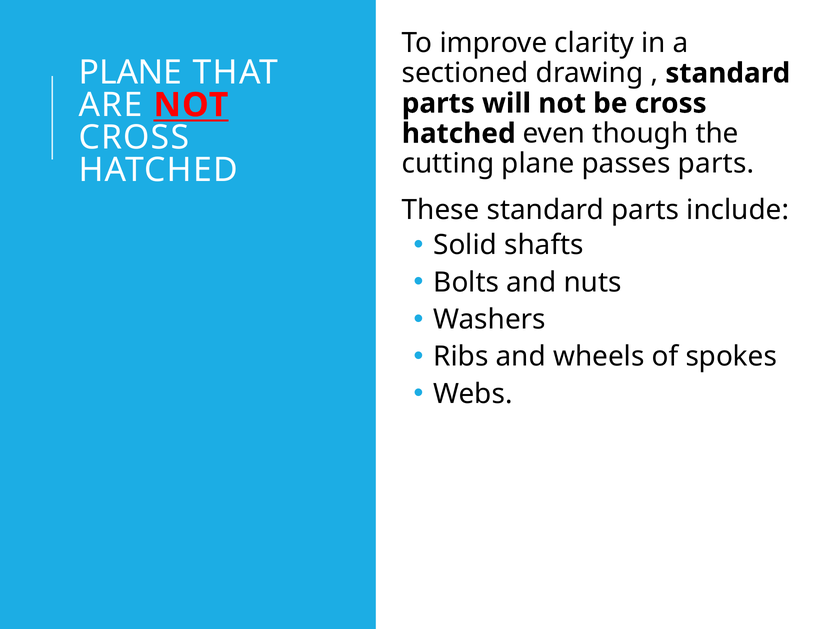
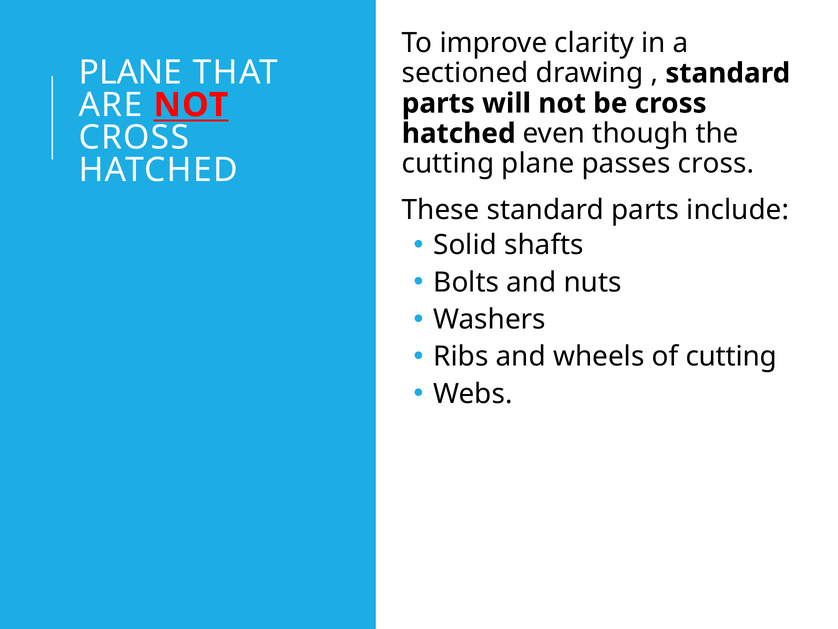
passes parts: parts -> cross
of spokes: spokes -> cutting
